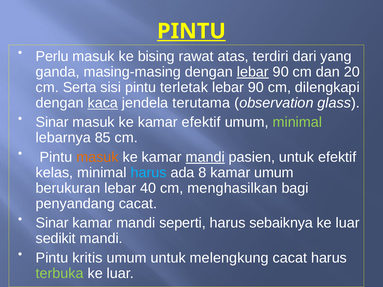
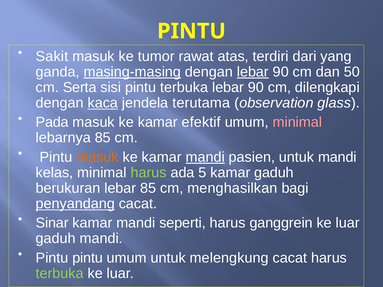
PINTU at (191, 31) underline: present -> none
Perlu: Perlu -> Sakit
bising: bising -> tumor
masing-masing underline: none -> present
20: 20 -> 50
pintu terletak: terletak -> terbuka
Sinar at (52, 122): Sinar -> Pada
minimal at (297, 122) colour: light green -> pink
untuk efektif: efektif -> mandi
harus at (149, 173) colour: light blue -> light green
8: 8 -> 5
kamar umum: umum -> gaduh
lebar 40: 40 -> 85
penyandang underline: none -> present
sebaiknya: sebaiknya -> ganggrein
sedikit at (56, 239): sedikit -> gaduh
Pintu kritis: kritis -> pintu
